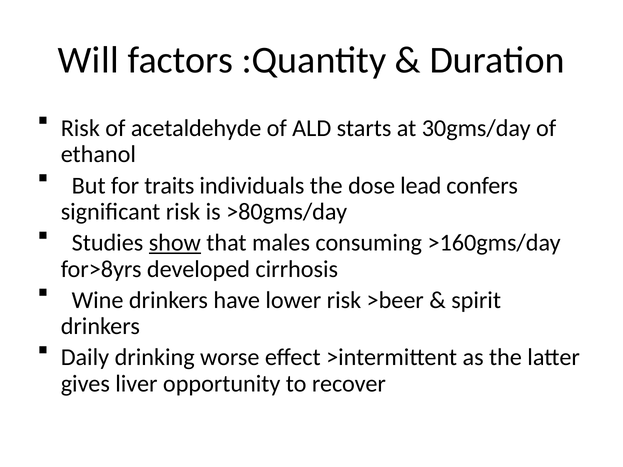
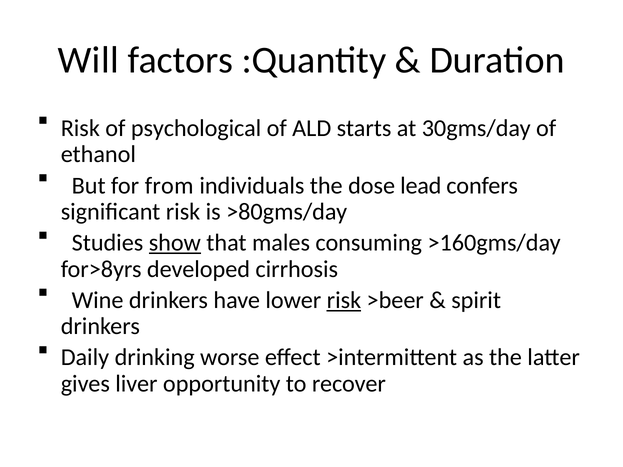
acetaldehyde: acetaldehyde -> psychological
traits: traits -> from
risk at (344, 300) underline: none -> present
